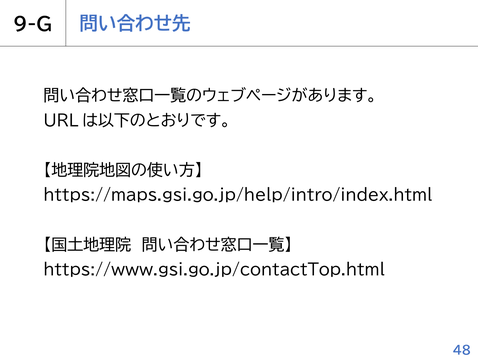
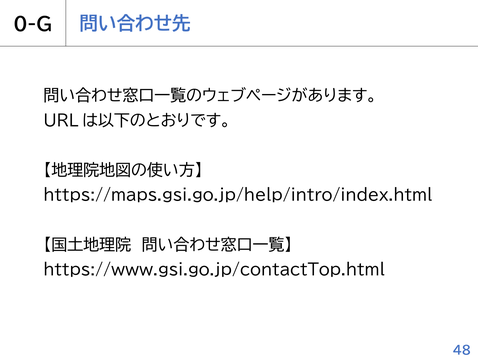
9-G: 9-G -> 0-G
